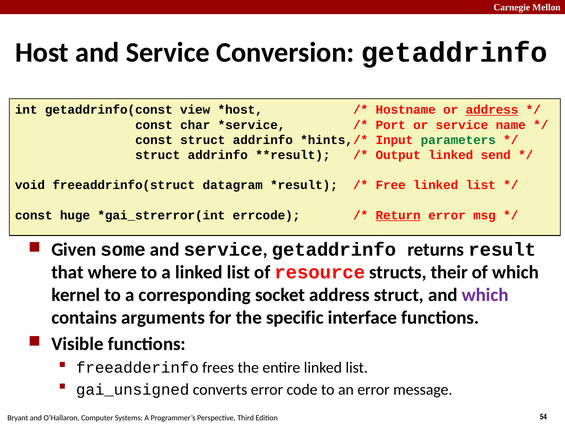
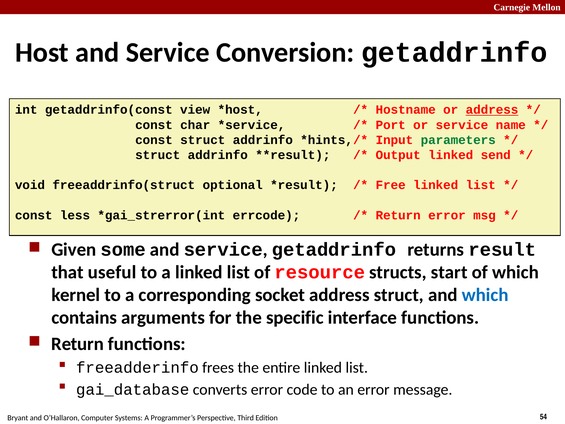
datagram: datagram -> optional
huge: huge -> less
Return at (398, 215) underline: present -> none
where: where -> useful
their: their -> start
which at (485, 295) colour: purple -> blue
Visible at (77, 344): Visible -> Return
gai_unsigned: gai_unsigned -> gai_database
